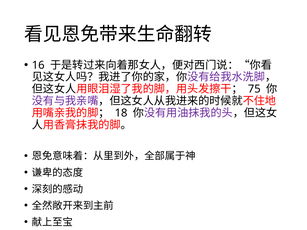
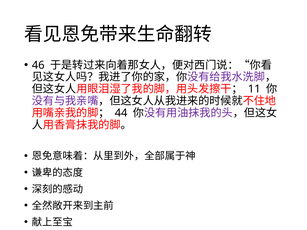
16: 16 -> 46
75: 75 -> 11
18: 18 -> 44
